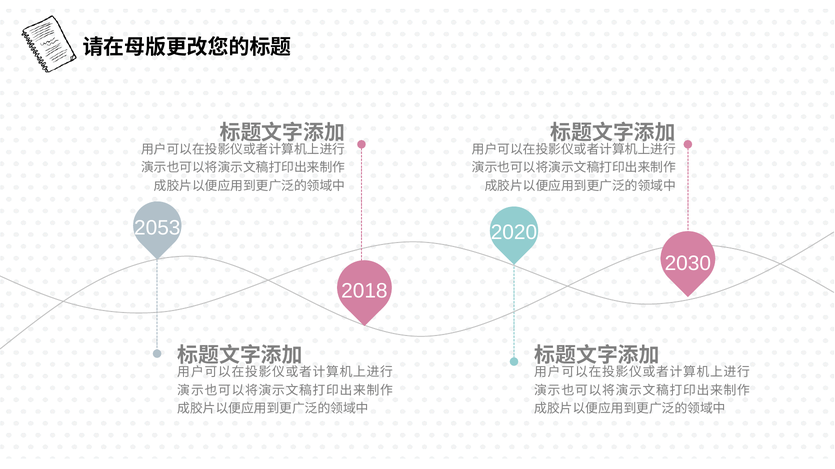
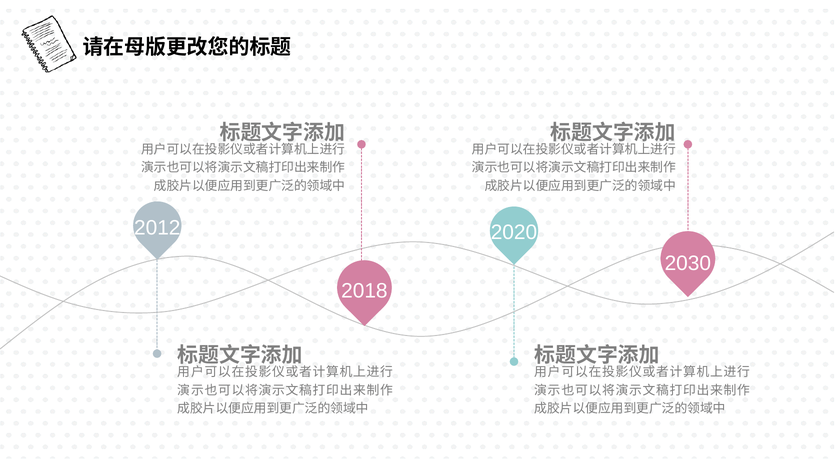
2053: 2053 -> 2012
